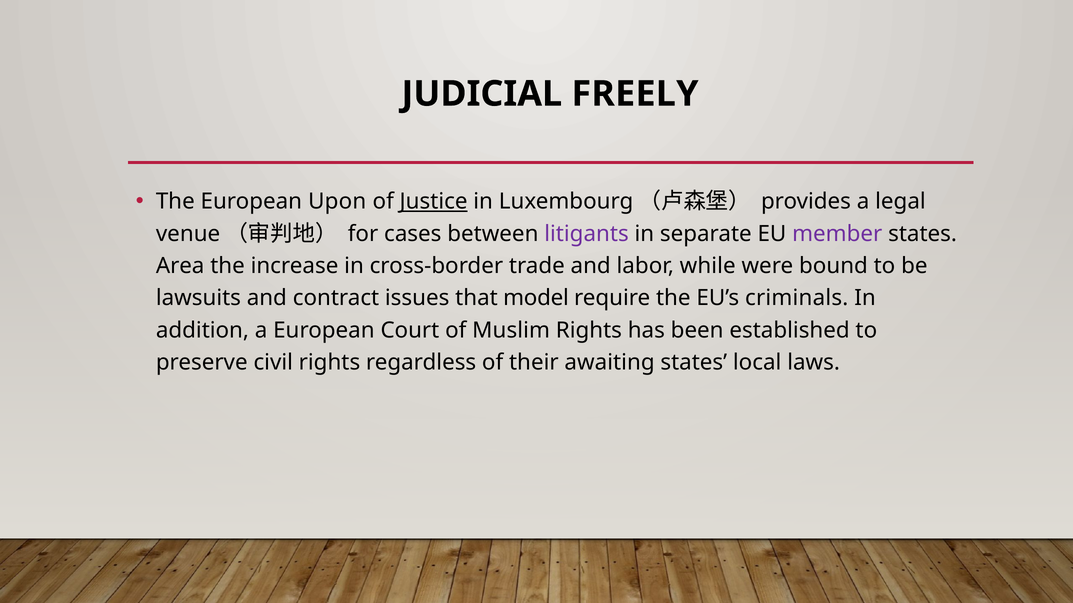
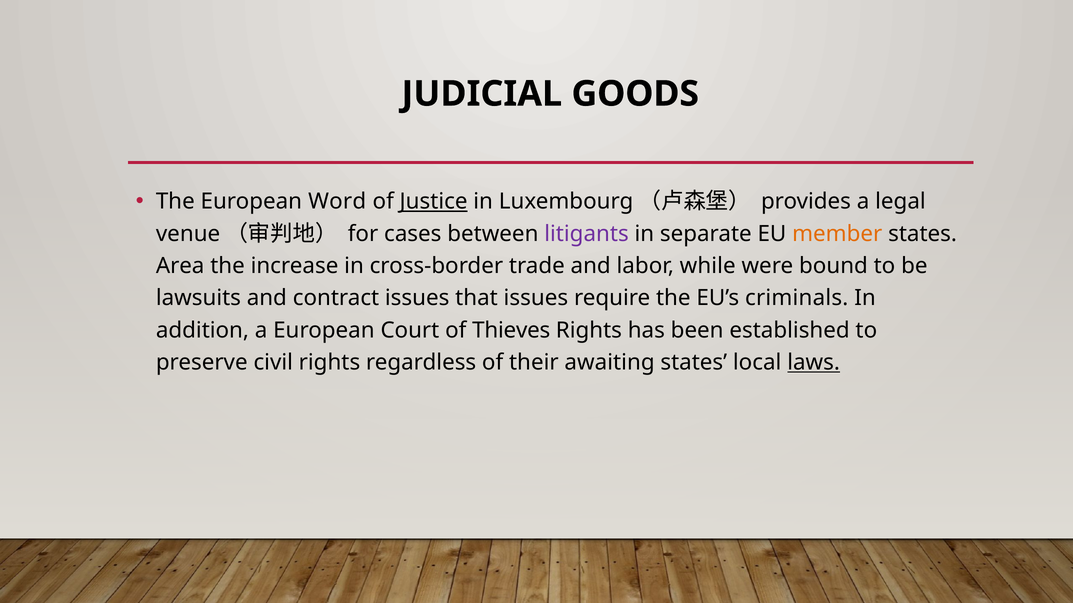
FREELY: FREELY -> GOODS
Upon: Upon -> Word
member colour: purple -> orange
that model: model -> issues
Muslim: Muslim -> Thieves
laws underline: none -> present
